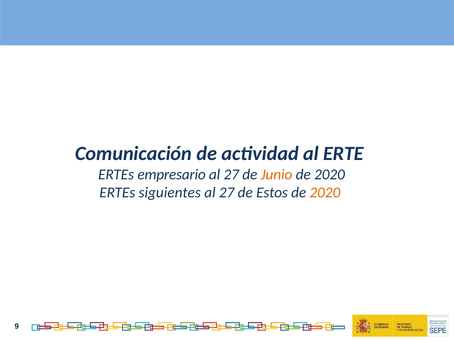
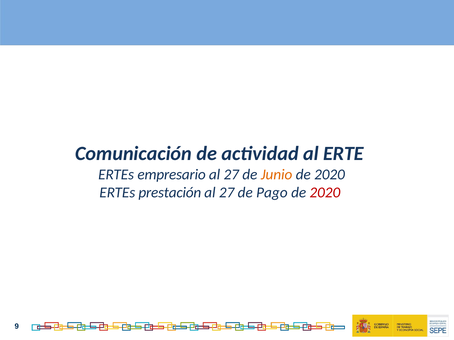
siguientes: siguientes -> prestación
Estos: Estos -> Pago
2020 at (325, 193) colour: orange -> red
